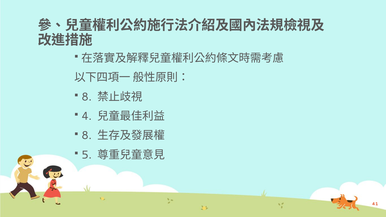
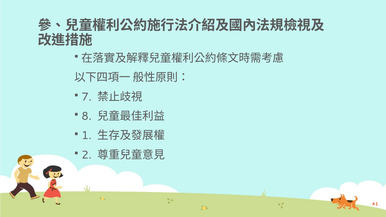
8 at (87, 97): 8 -> 7
4: 4 -> 8
8 at (87, 136): 8 -> 1
5: 5 -> 2
